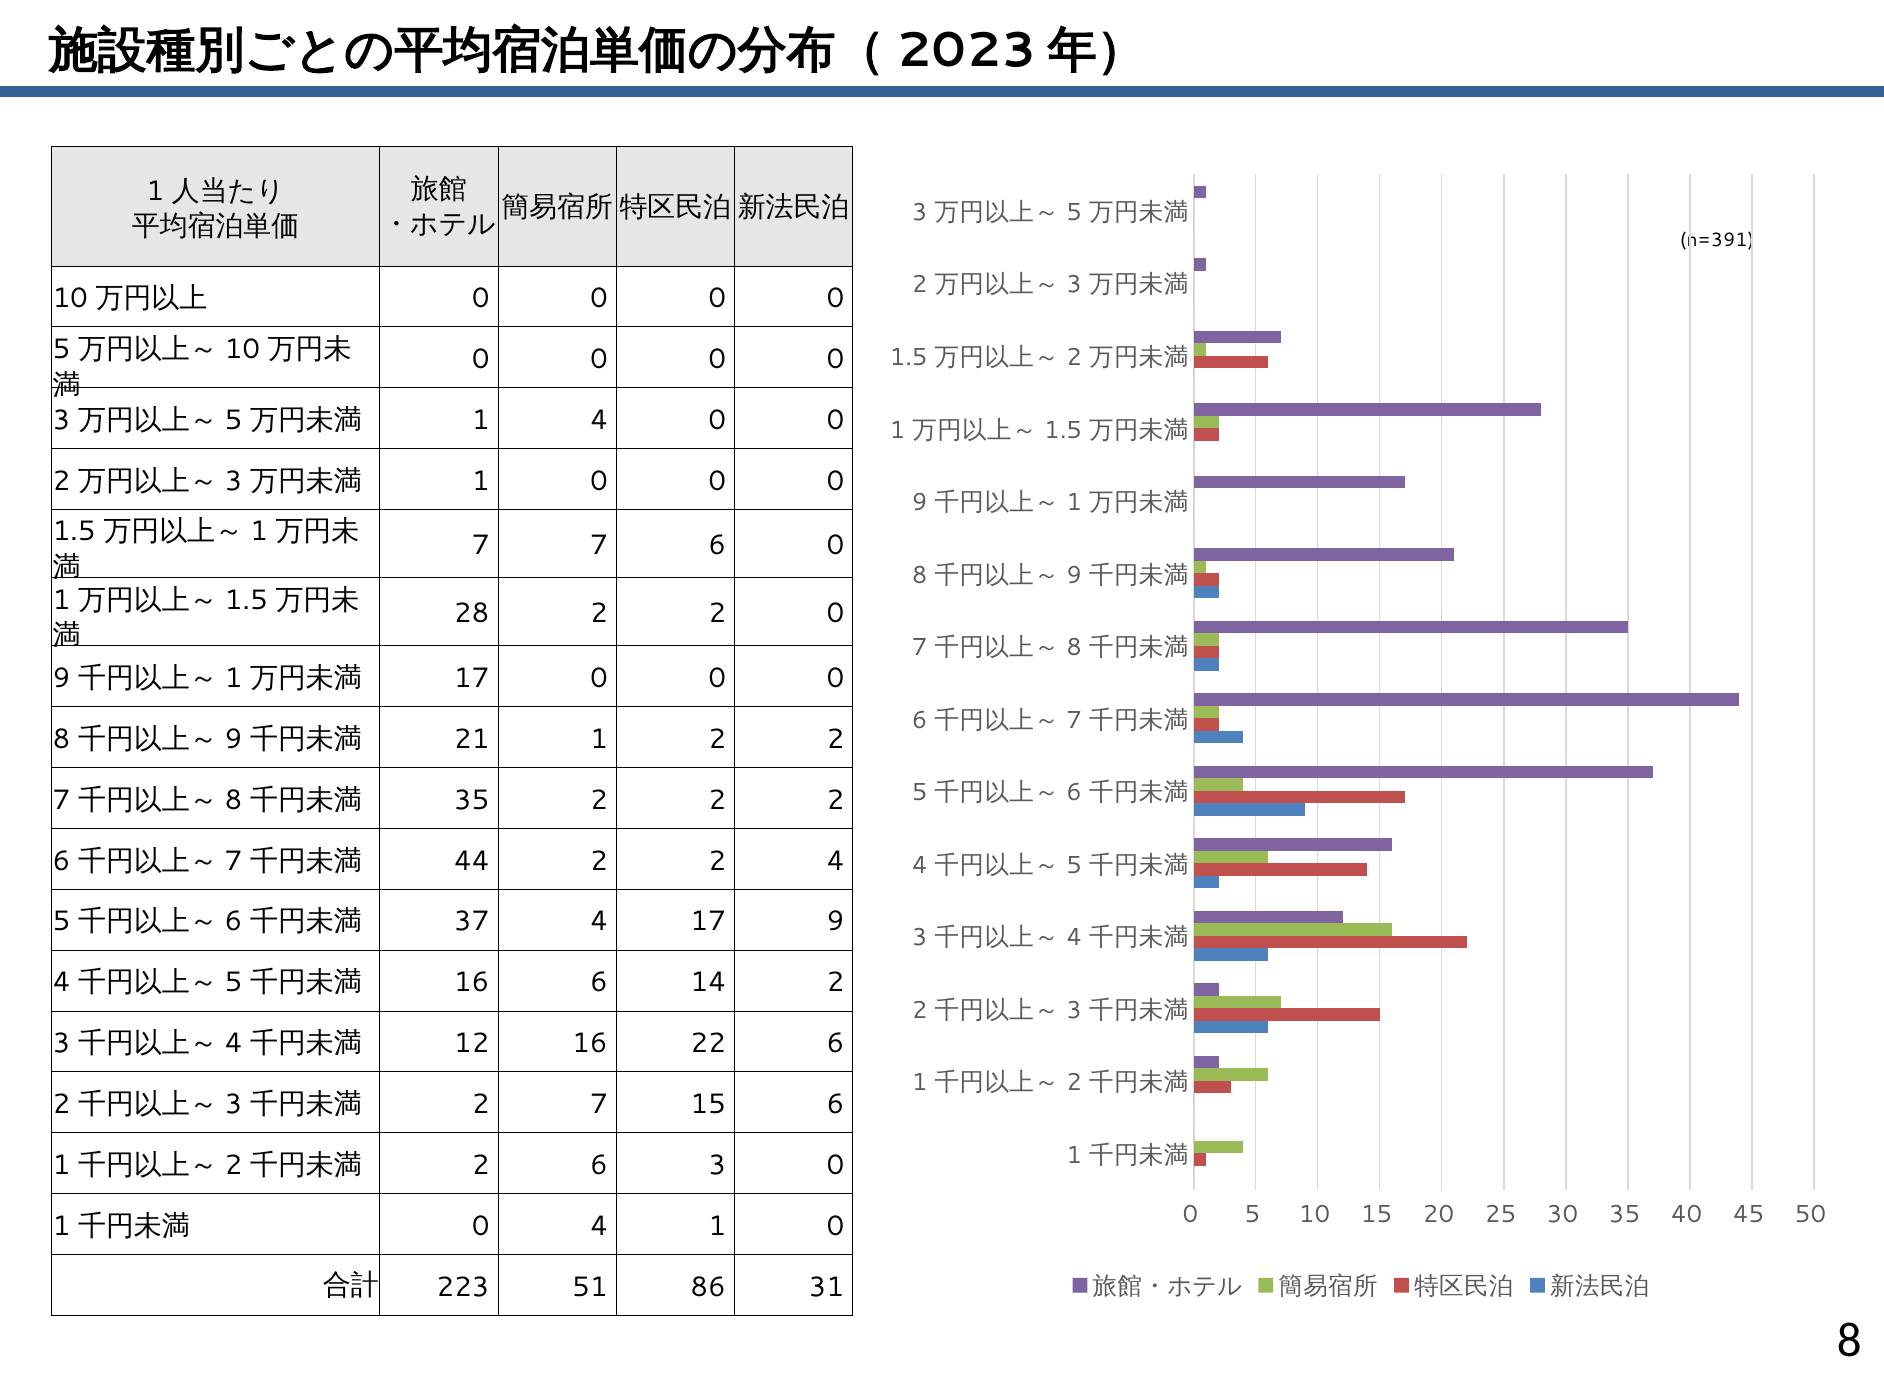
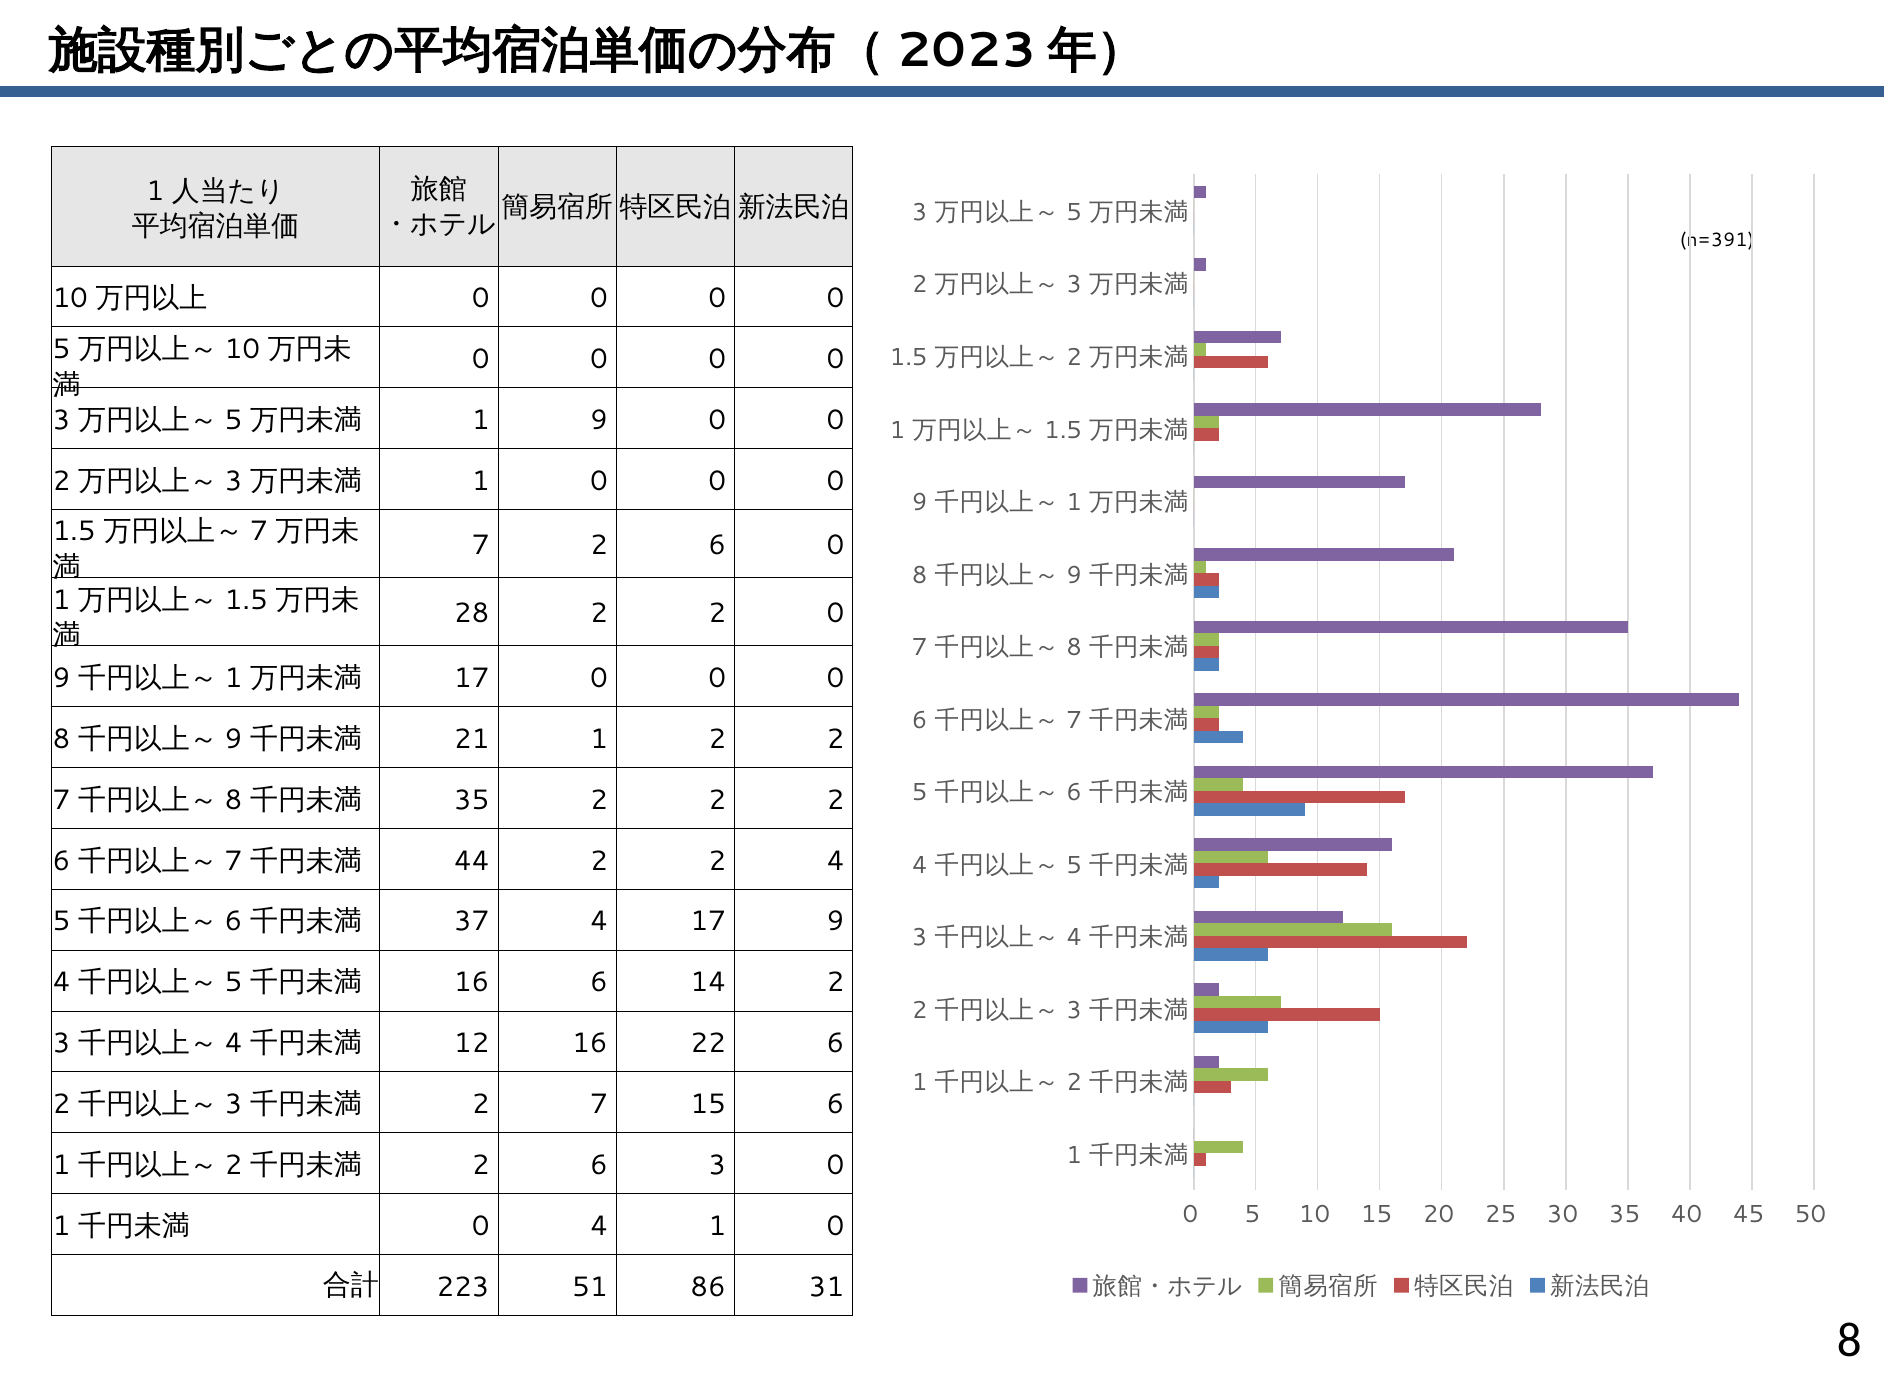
1 4: 4 -> 9
1 at (259, 531): 1 -> 7
7 7: 7 -> 2
